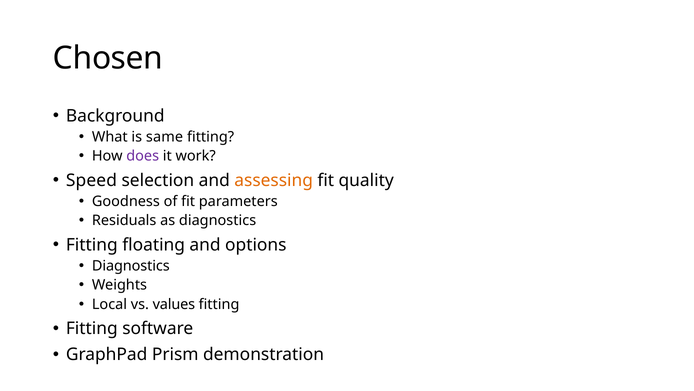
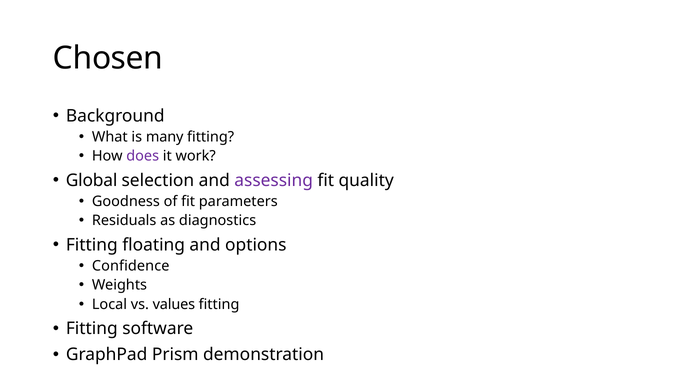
same: same -> many
Speed: Speed -> Global
assessing colour: orange -> purple
Diagnostics at (131, 265): Diagnostics -> Confidence
